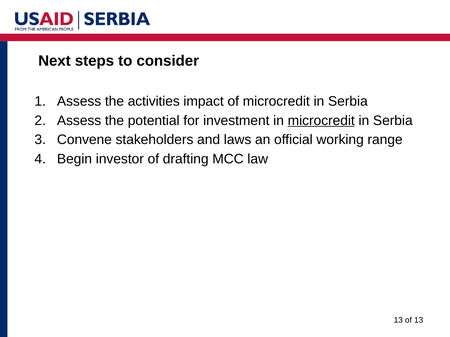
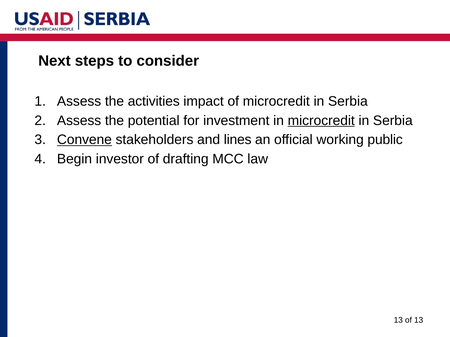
Convene underline: none -> present
laws: laws -> lines
range: range -> public
